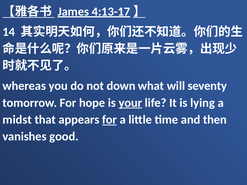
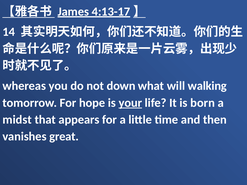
seventy: seventy -> walking
lying: lying -> born
for at (110, 120) underline: present -> none
good: good -> great
